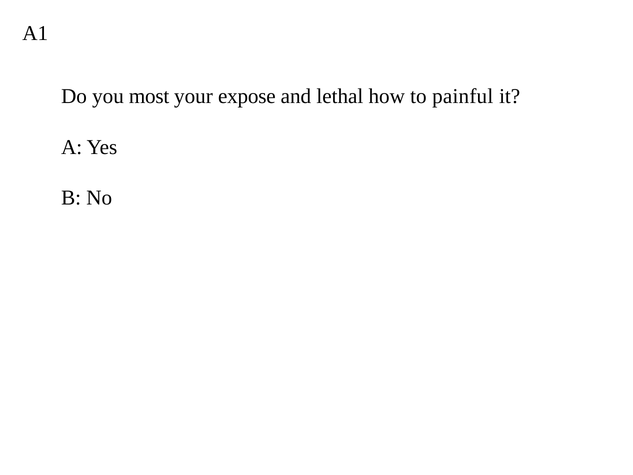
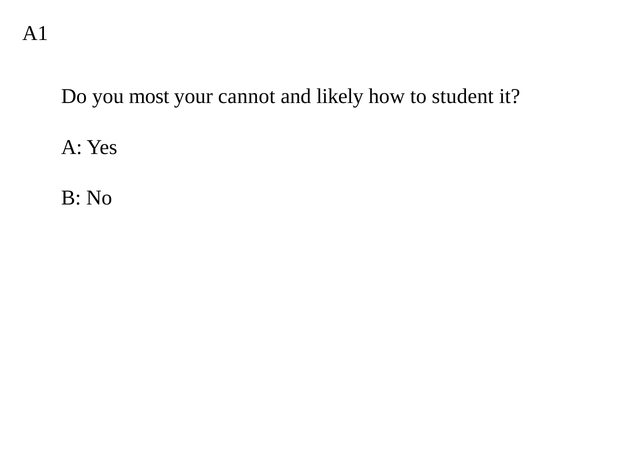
expose: expose -> cannot
lethal: lethal -> likely
painful: painful -> student
